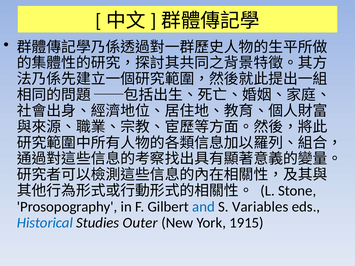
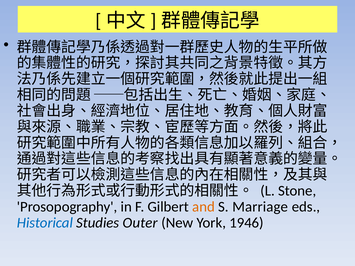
and colour: blue -> orange
Variables: Variables -> Marriage
1915: 1915 -> 1946
